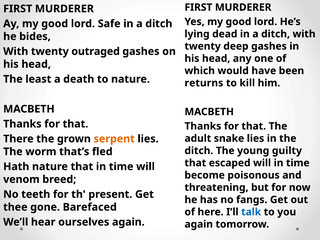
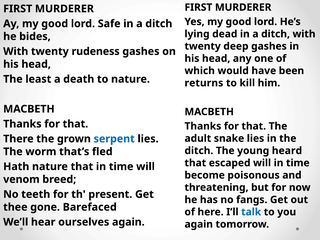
outraged: outraged -> rudeness
serpent colour: orange -> blue
guilty: guilty -> heard
